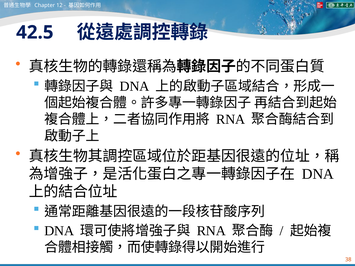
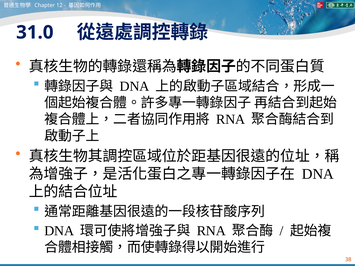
42.5: 42.5 -> 31.0
